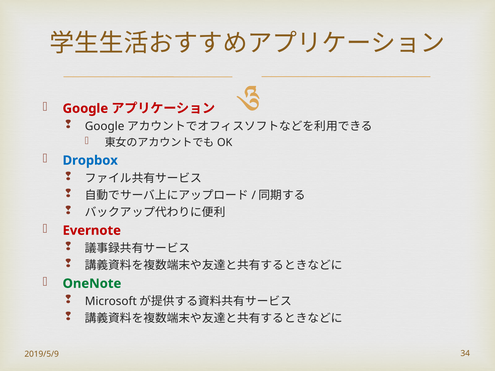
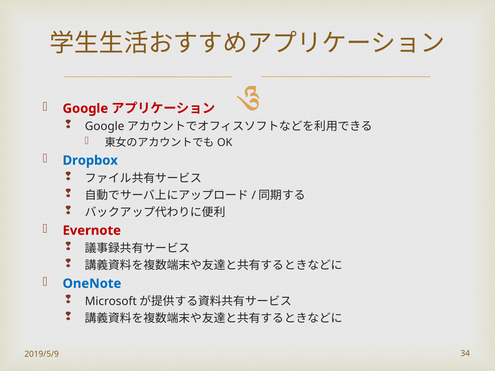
OneNote colour: green -> blue
